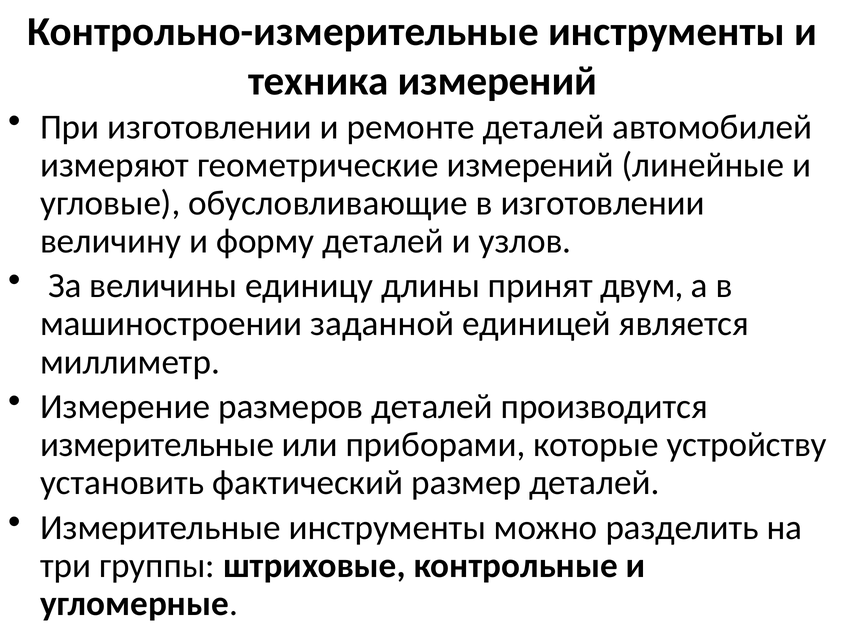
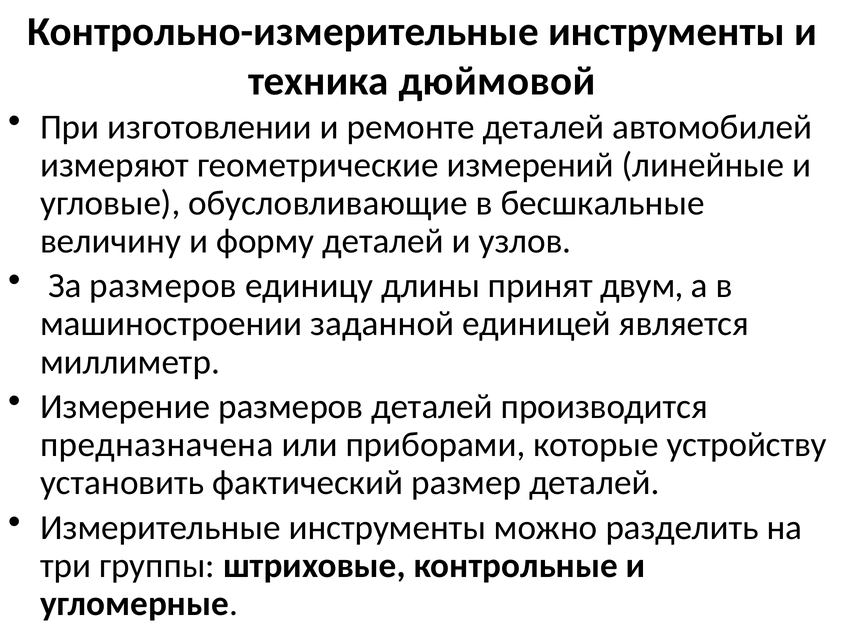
техника измерений: измерений -> дюймовой
в изготовлении: изготовлении -> бесшкальные
За величины: величины -> размеров
измерительные at (157, 445): измерительные -> предназначена
